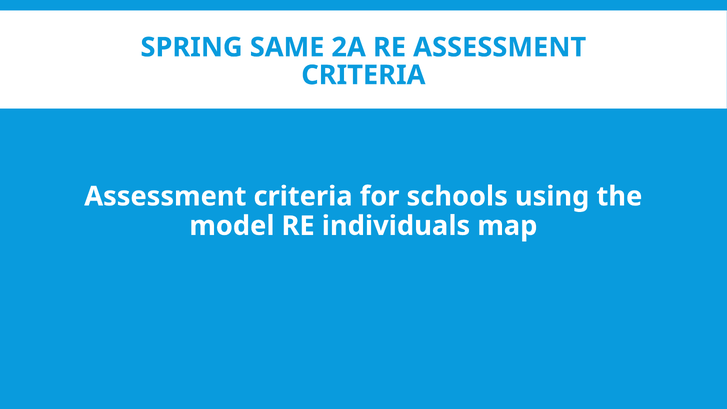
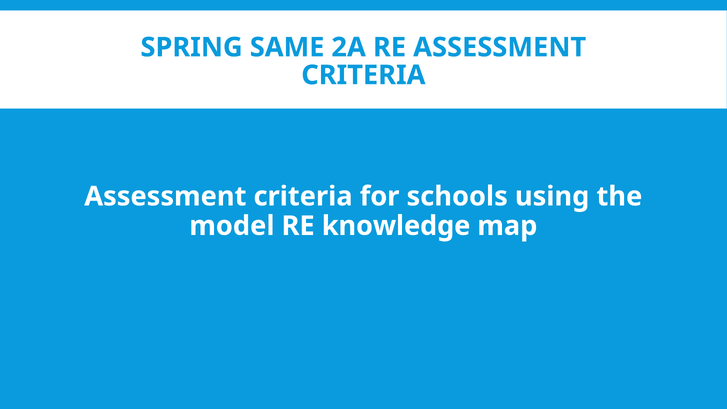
individuals: individuals -> knowledge
